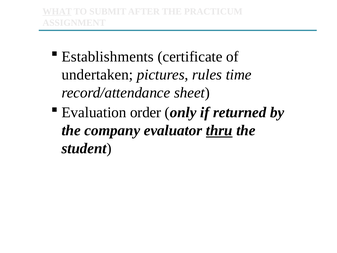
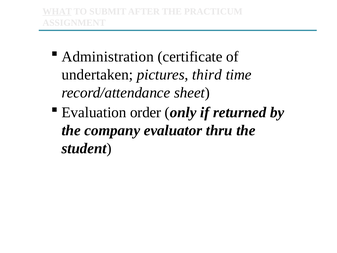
Establishments: Establishments -> Administration
rules: rules -> third
thru underline: present -> none
